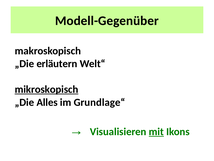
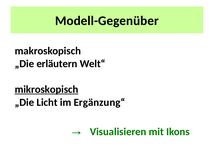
Alles: Alles -> Licht
Grundlage“: Grundlage“ -> Ergänzung“
mit underline: present -> none
